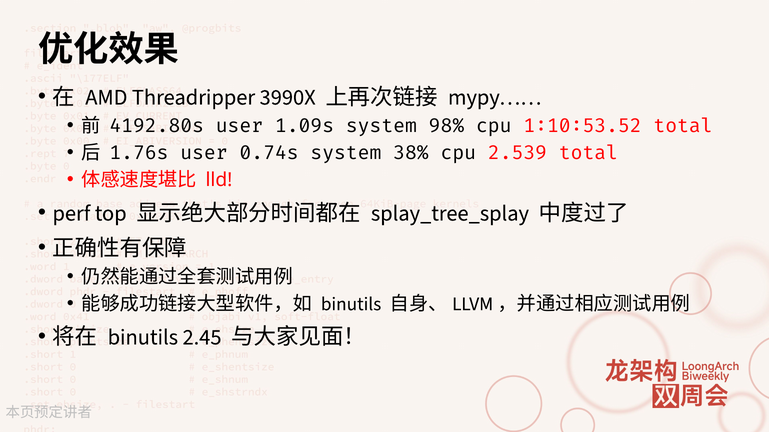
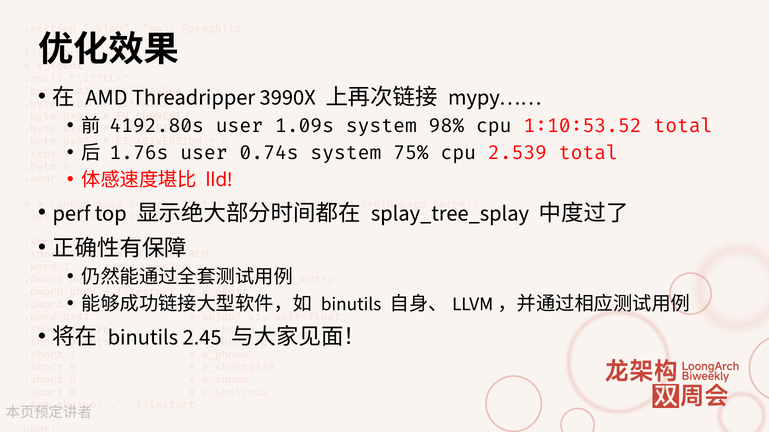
38%: 38% -> 75%
